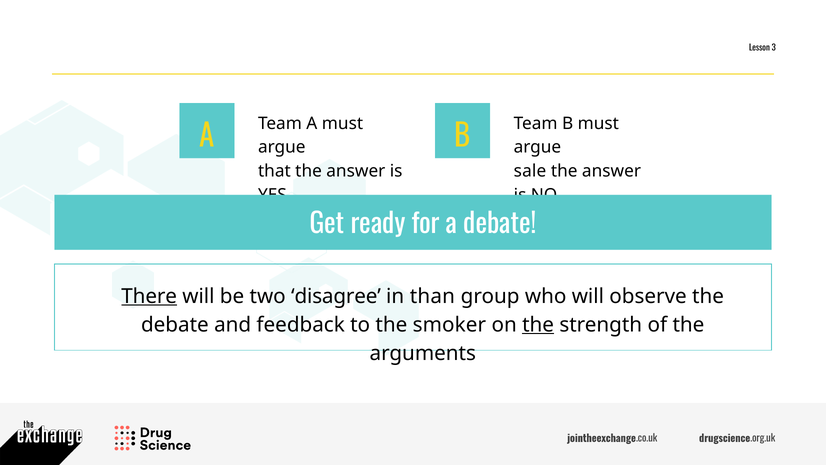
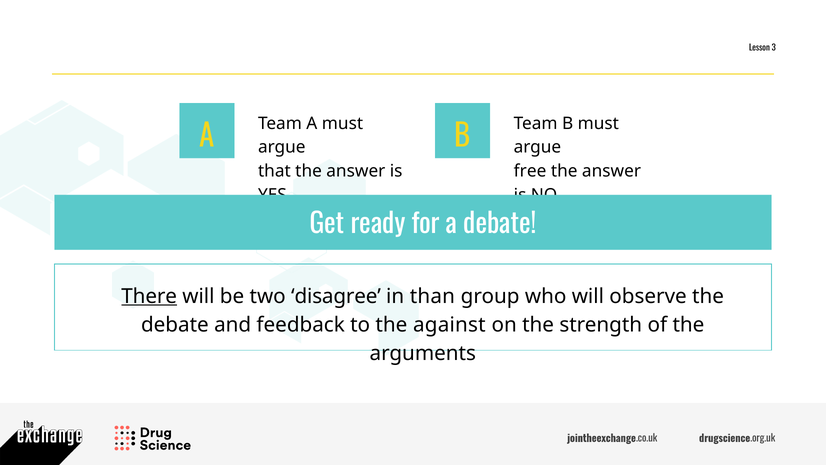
sale: sale -> free
smoker: smoker -> against
the at (538, 324) underline: present -> none
